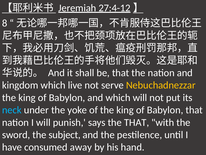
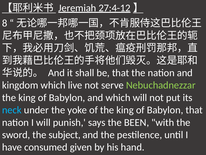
Nebuchadnezzar colour: yellow -> light green
the THAT: THAT -> BEEN
away: away -> given
